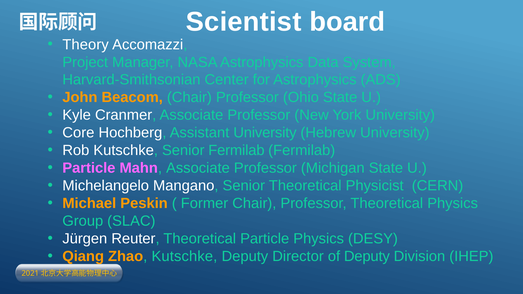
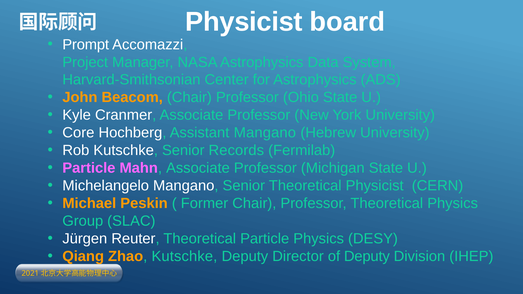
Scientist at (244, 22): Scientist -> Physicist
Theory: Theory -> Prompt
Assistant University: University -> Mangano
Senior Fermilab: Fermilab -> Records
